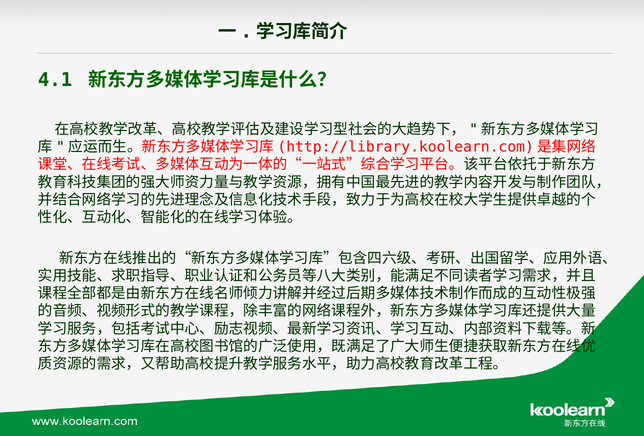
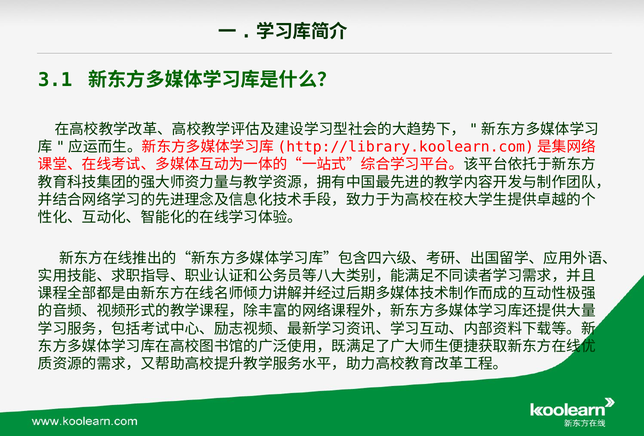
4.1: 4.1 -> 3.1
